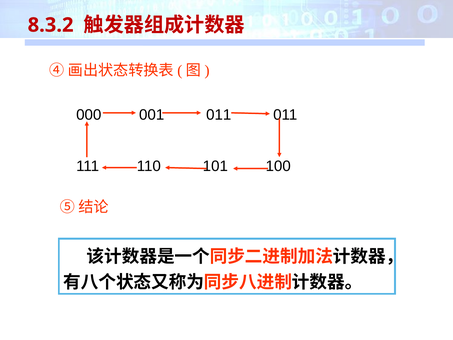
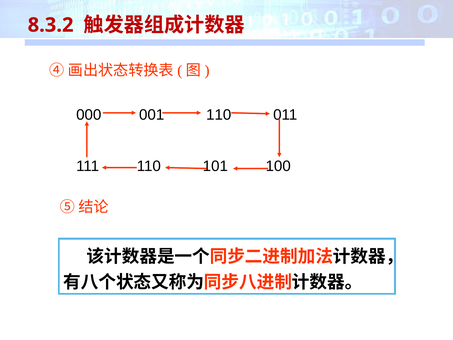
001 011: 011 -> 110
